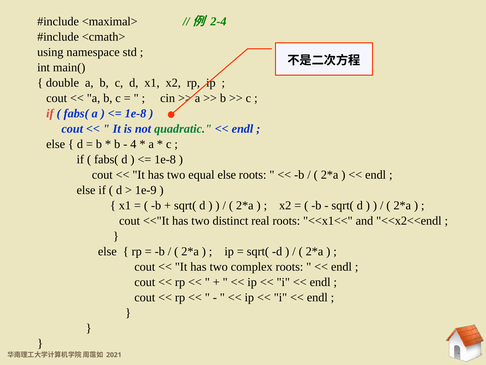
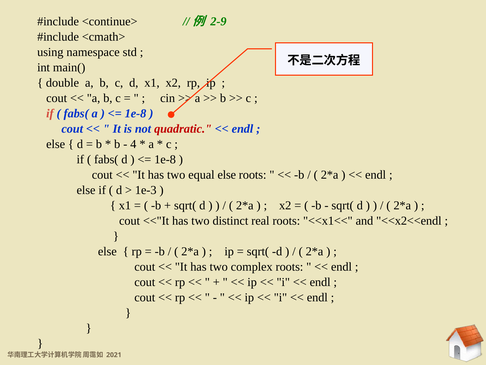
<maximal>: <maximal> -> <continue>
2-4: 2-4 -> 2-9
quadratic colour: green -> red
1e-9: 1e-9 -> 1e-3
